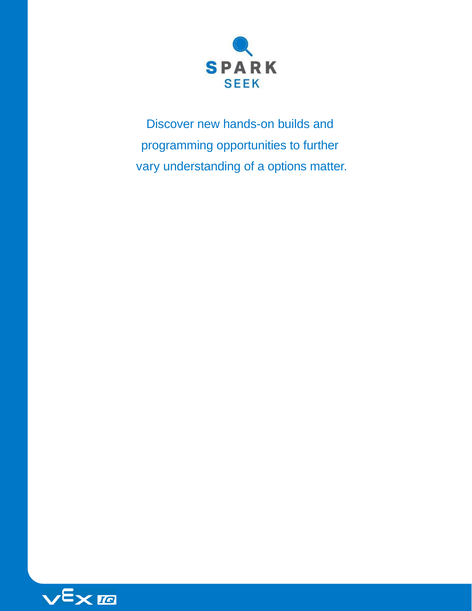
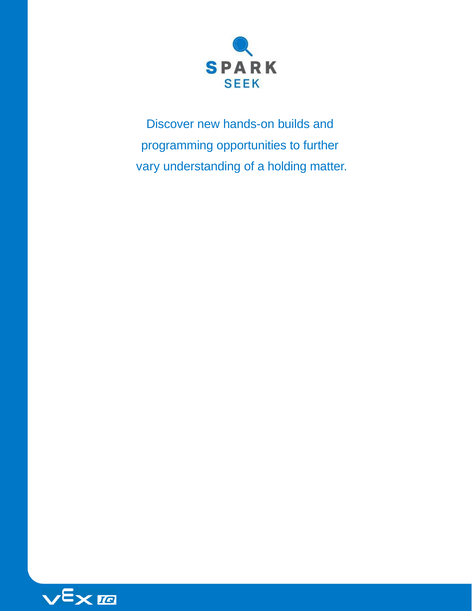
options: options -> holding
